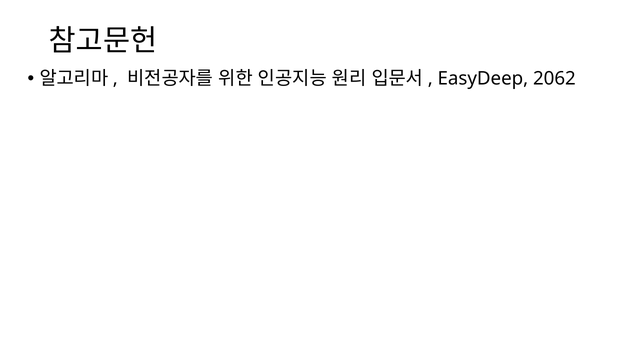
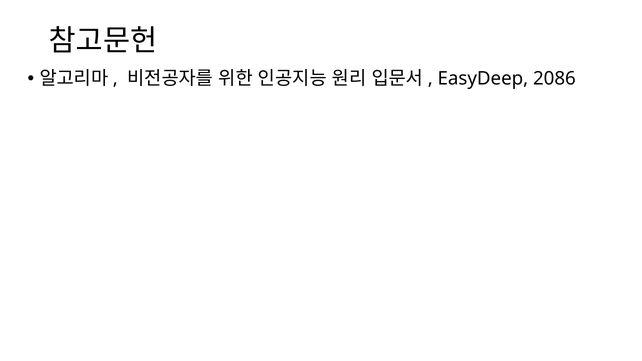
2062: 2062 -> 2086
